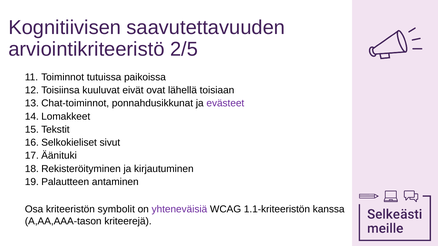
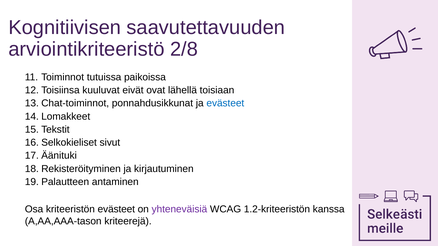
2/5: 2/5 -> 2/8
evästeet at (225, 103) colour: purple -> blue
kriteeristön symbolit: symbolit -> evästeet
1.1-kriteeristön: 1.1-kriteeristön -> 1.2-kriteeristön
